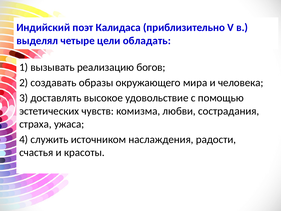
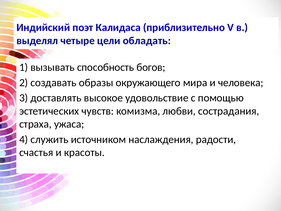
реализацию: реализацию -> способность
